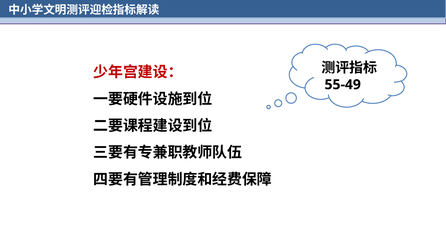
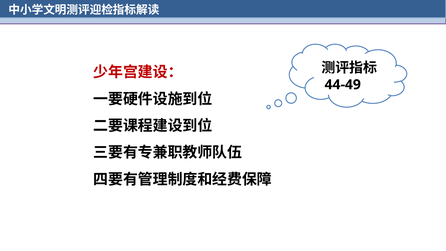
55-49: 55-49 -> 44-49
